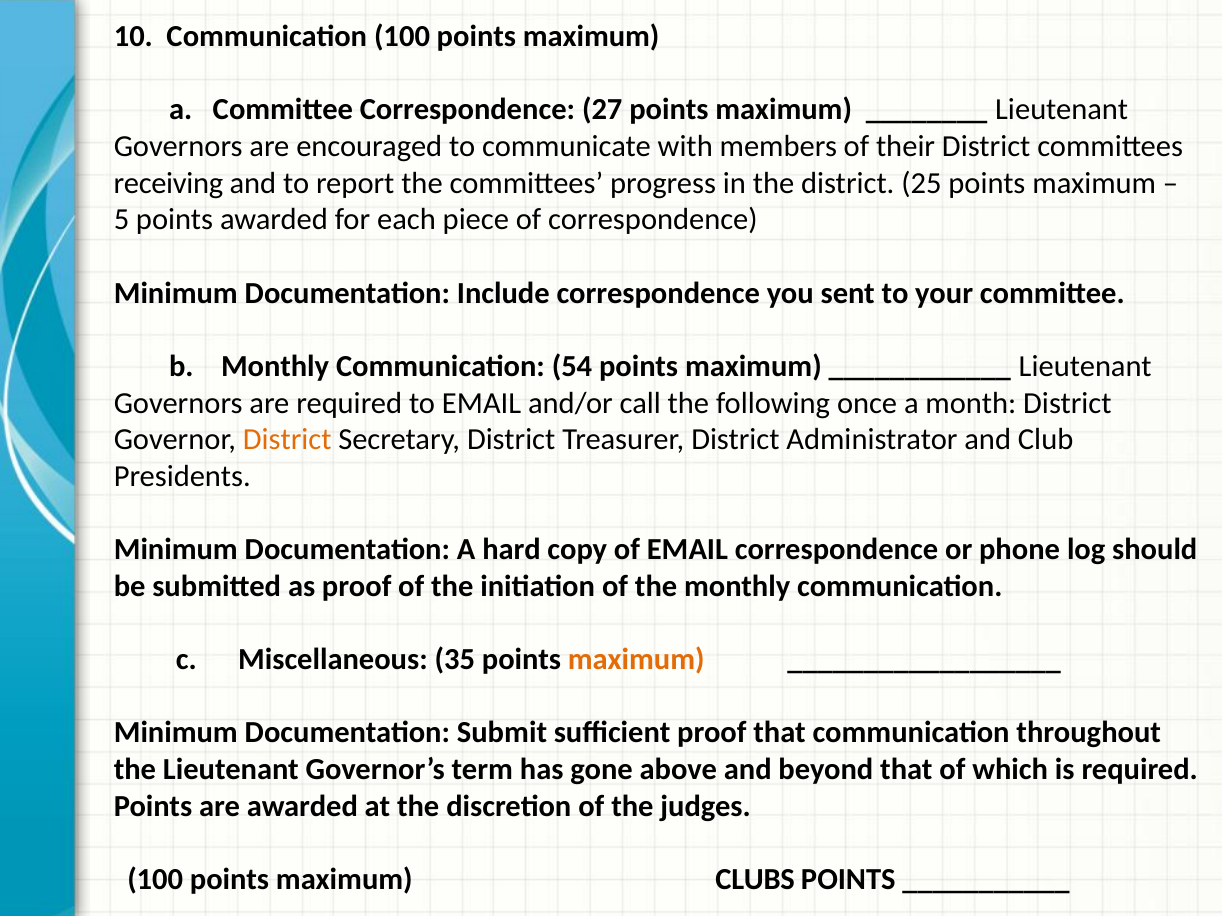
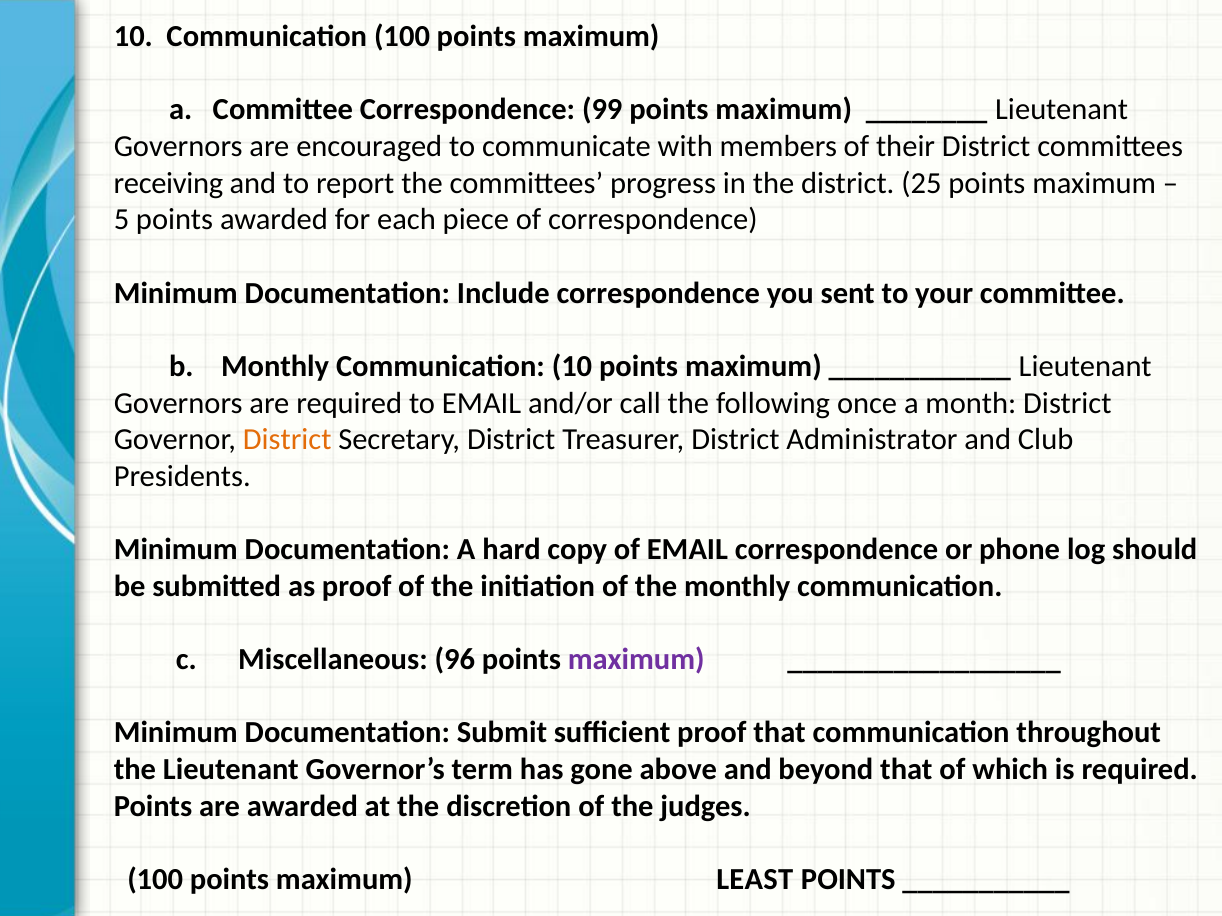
27: 27 -> 99
Communication 54: 54 -> 10
35: 35 -> 96
maximum at (636, 660) colour: orange -> purple
CLUBS: CLUBS -> LEAST
